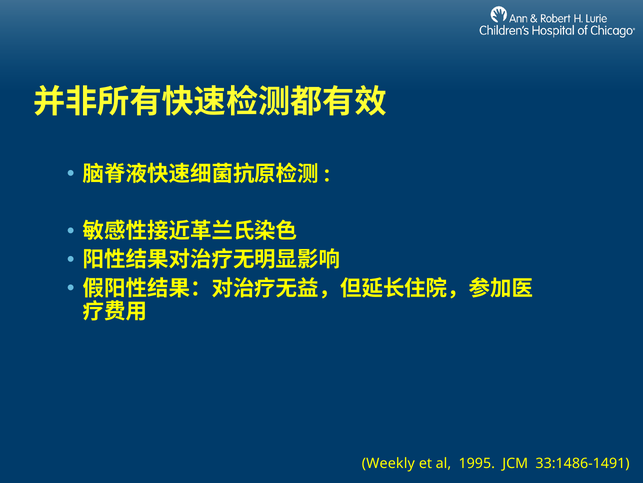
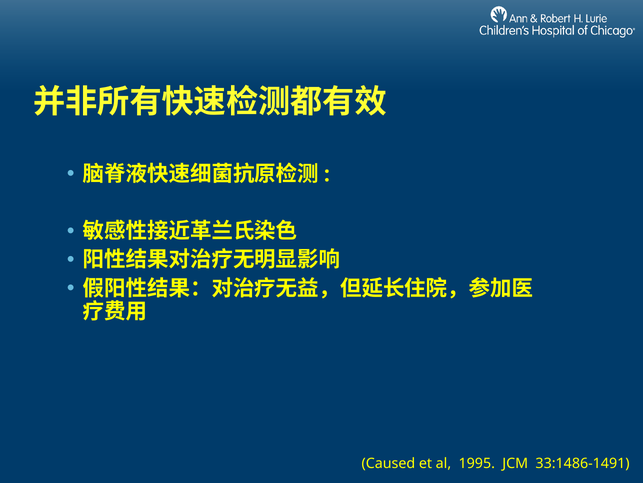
Weekly: Weekly -> Caused
